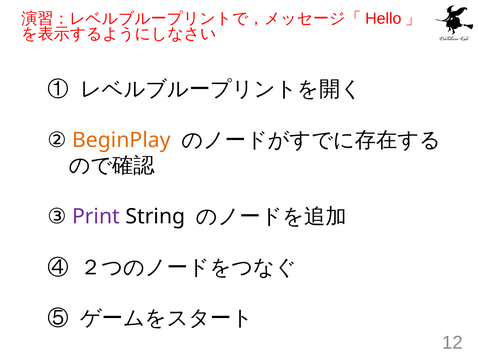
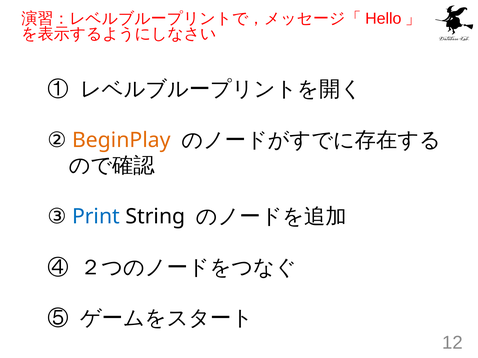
Print colour: purple -> blue
